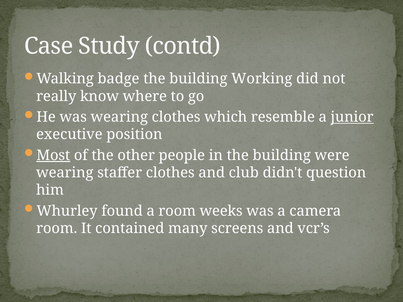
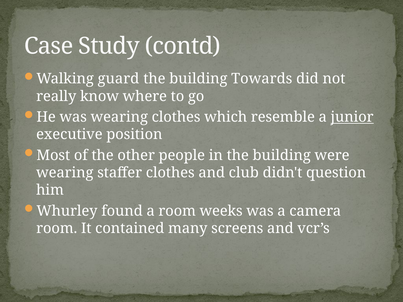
badge: badge -> guard
Working: Working -> Towards
Most underline: present -> none
